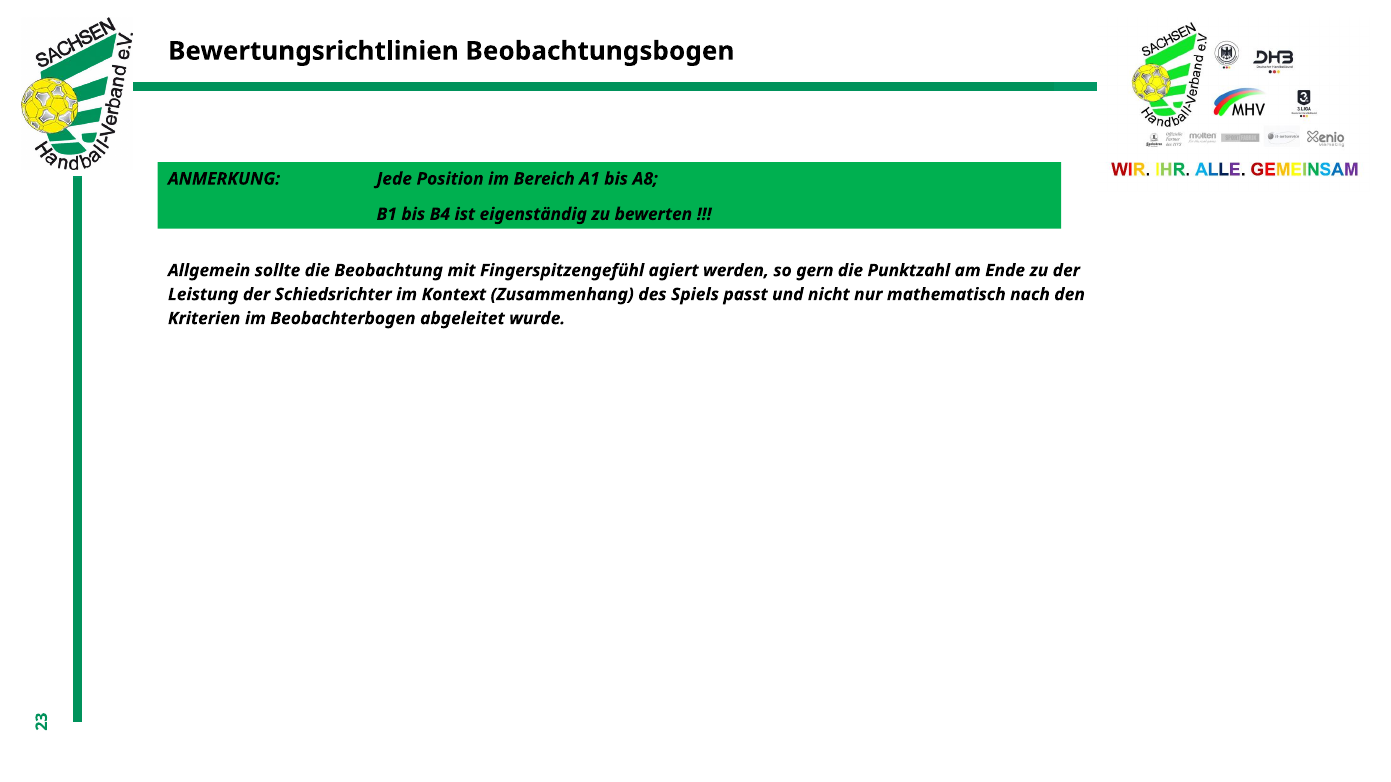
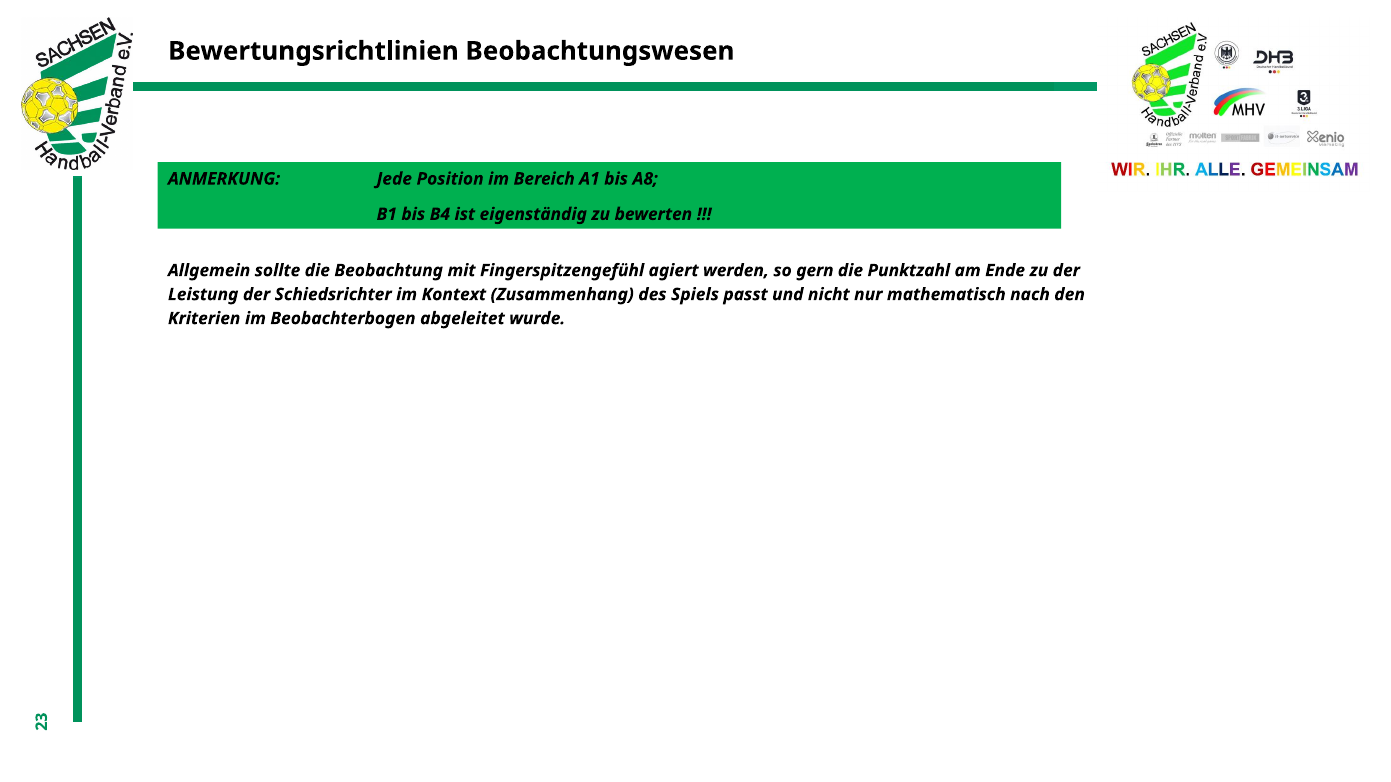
Beobachtungsbogen: Beobachtungsbogen -> Beobachtungswesen
